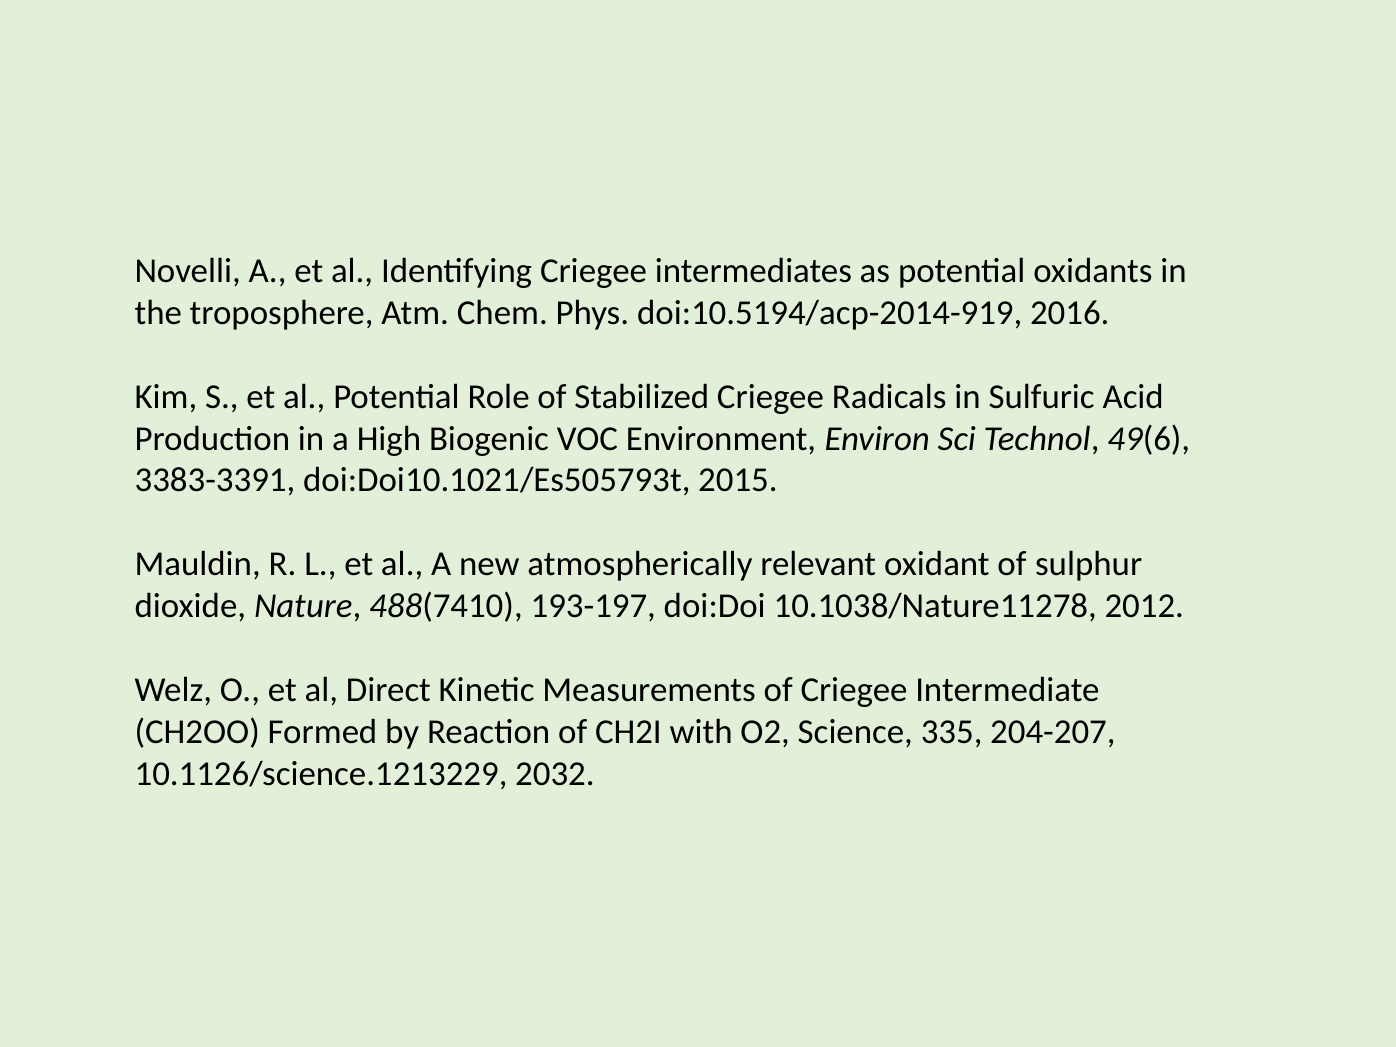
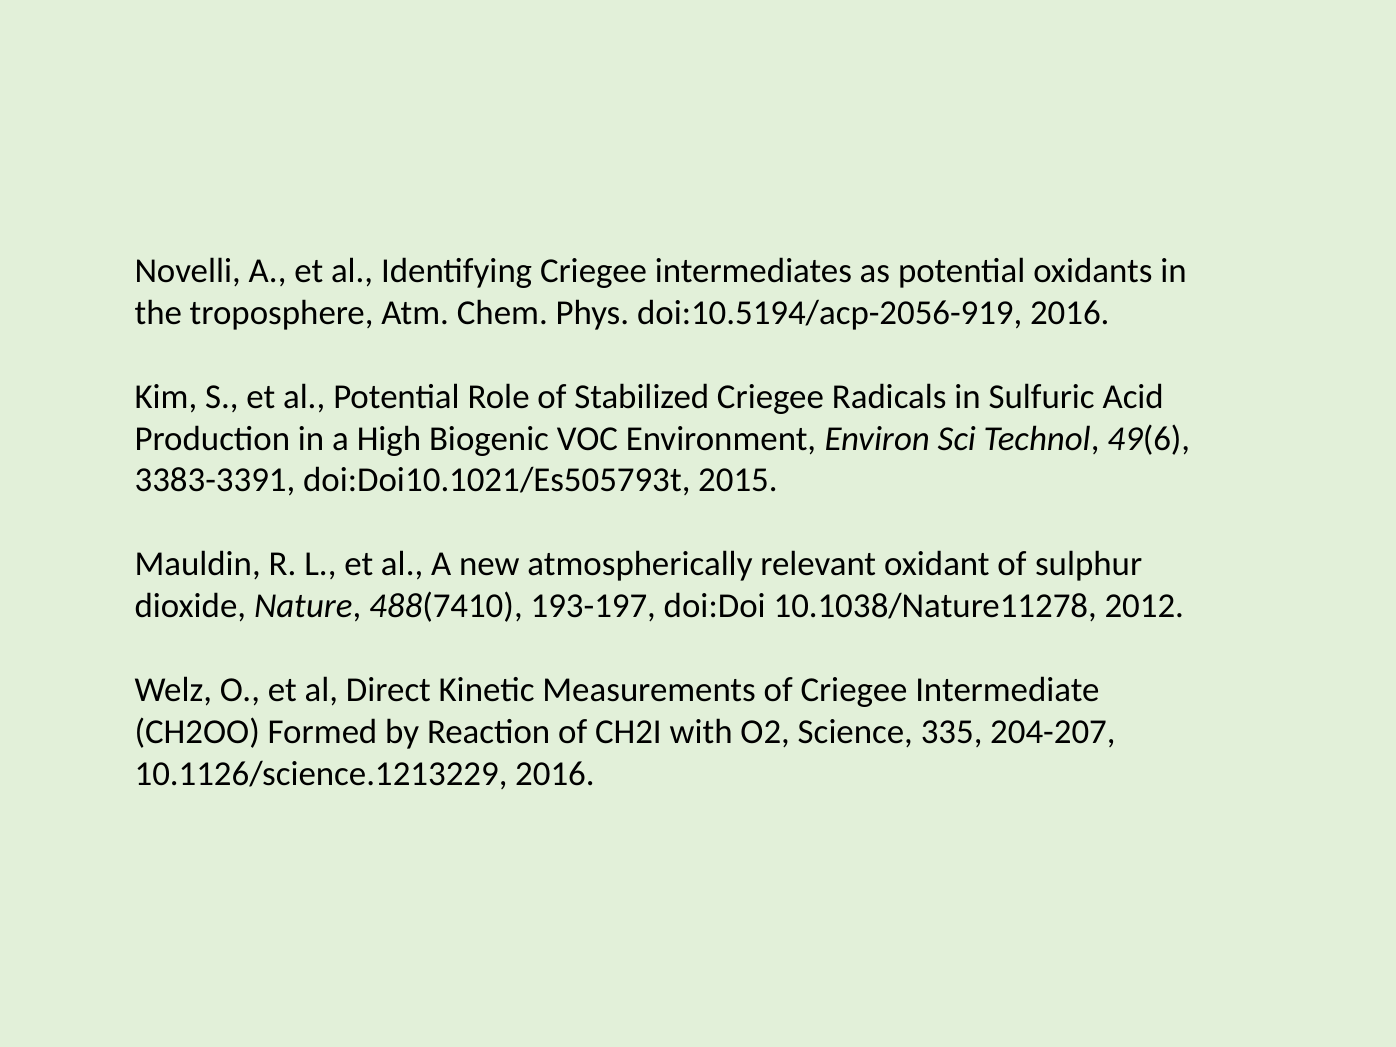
doi:10.5194/acp-2014-919: doi:10.5194/acp-2014-919 -> doi:10.5194/acp-2056-919
10.1126/science.1213229 2032: 2032 -> 2016
